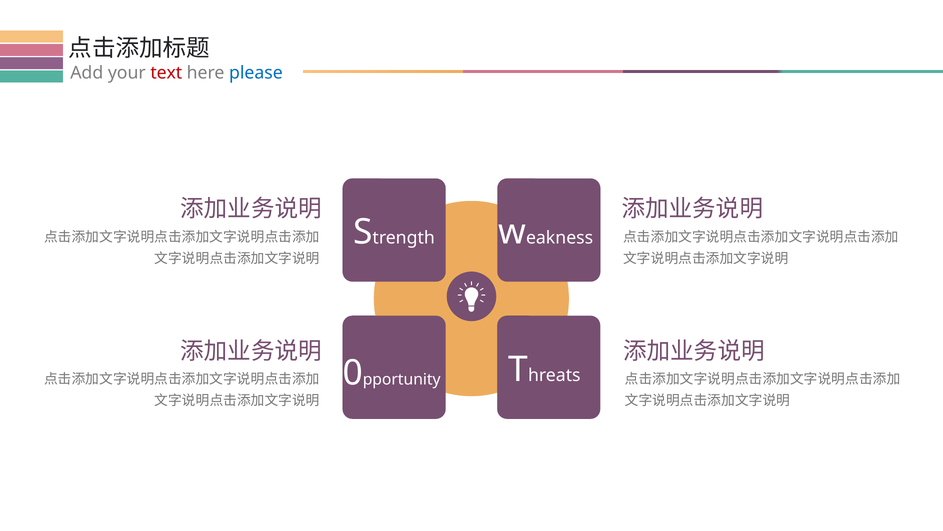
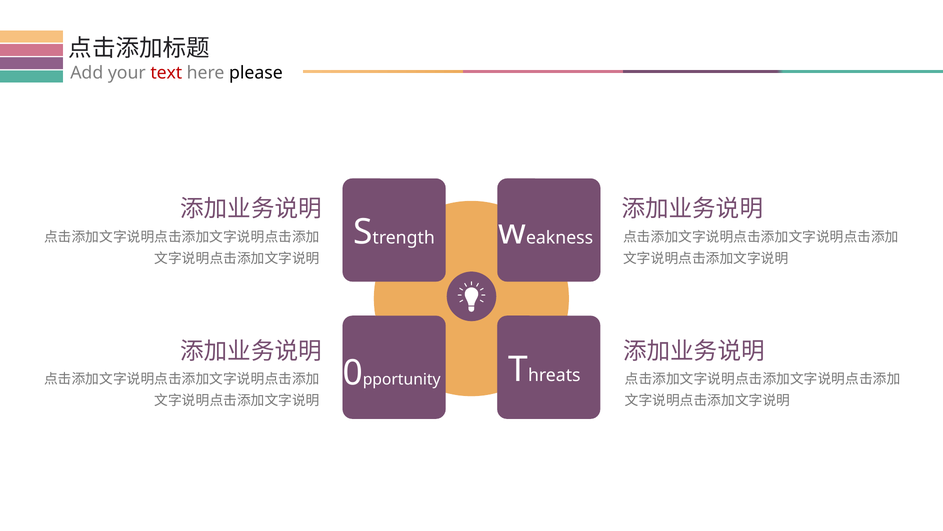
please colour: blue -> black
